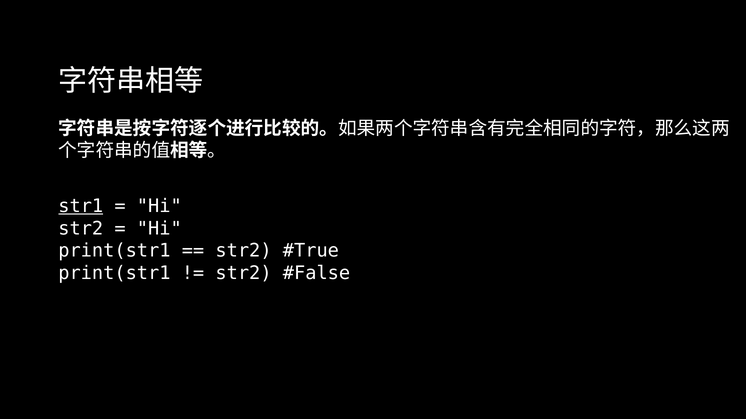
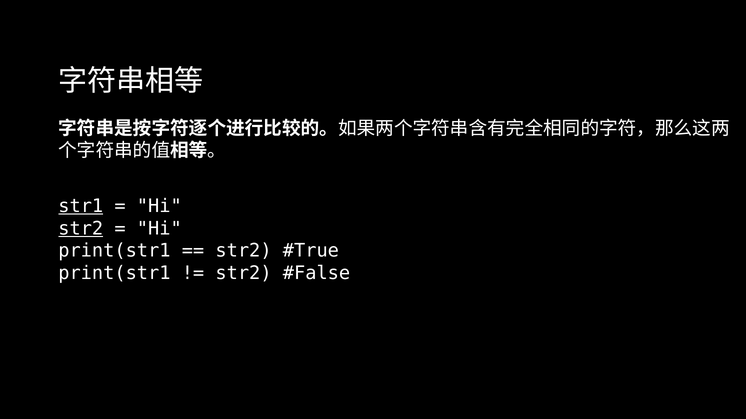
str2 at (81, 229) underline: none -> present
